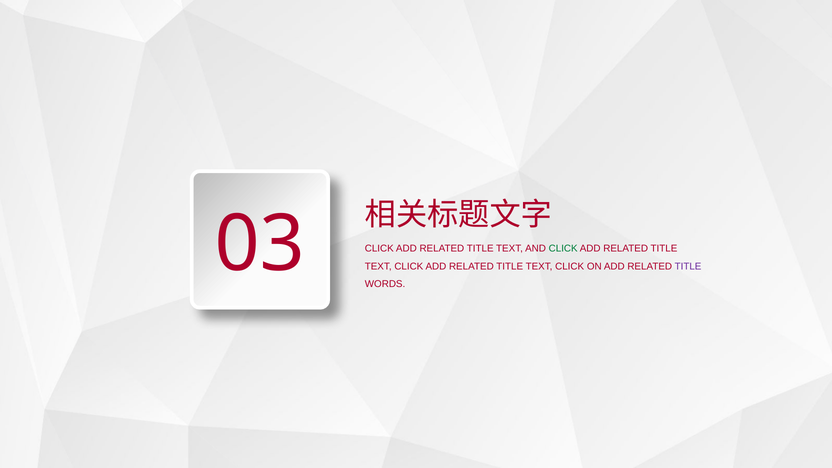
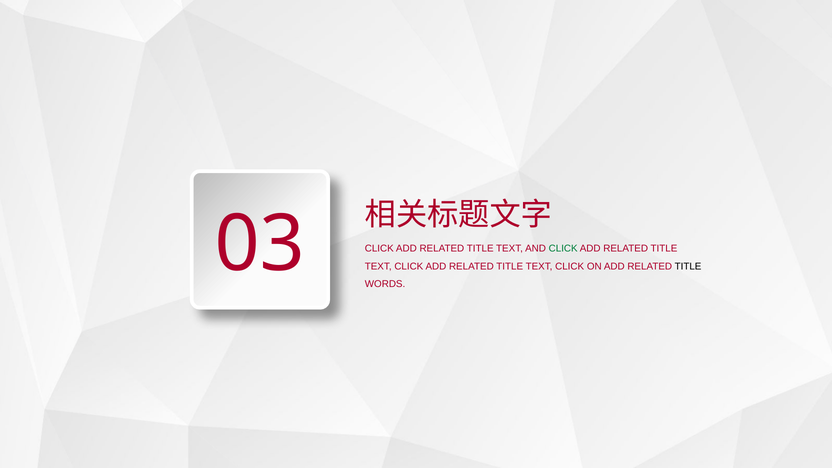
TITLE at (688, 266) colour: purple -> black
